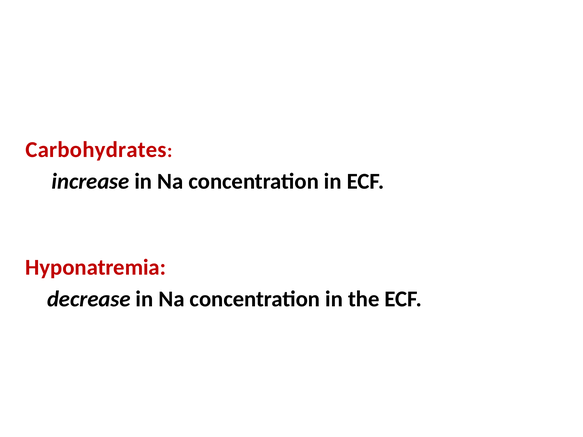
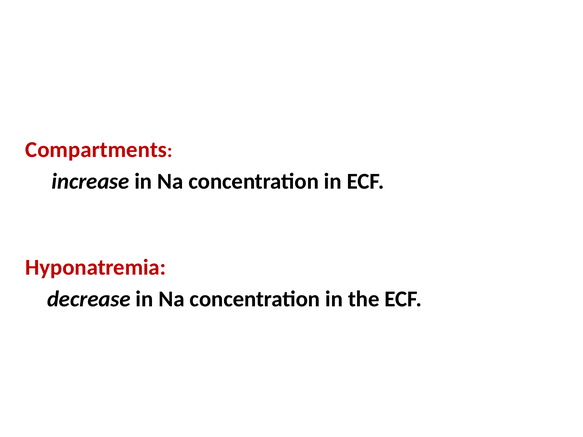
Carbohydrates: Carbohydrates -> Compartments
